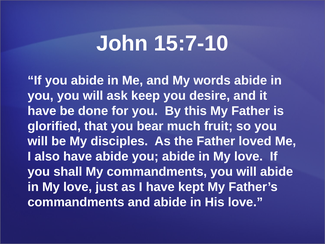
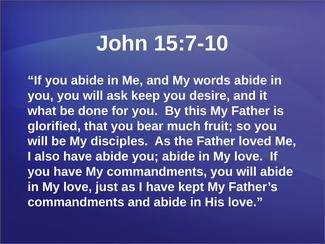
have at (42, 111): have -> what
you shall: shall -> have
